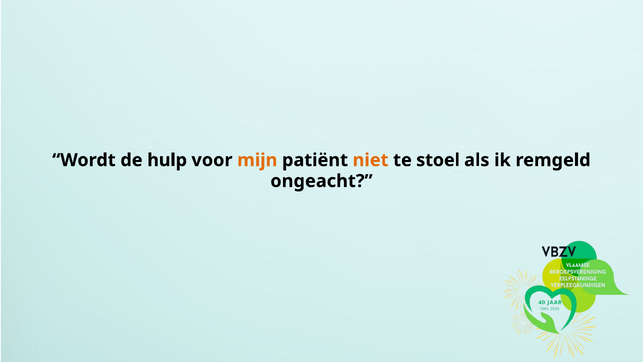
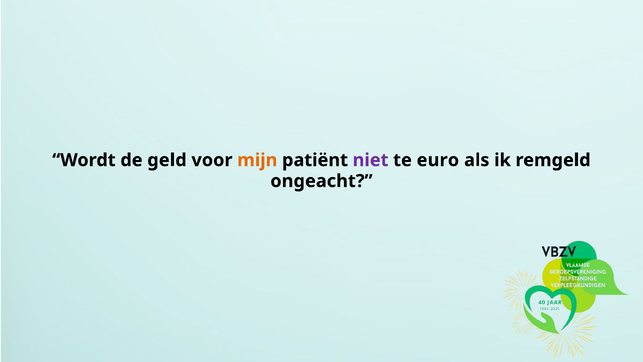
hulp: hulp -> geld
niet colour: orange -> purple
stoel: stoel -> euro
